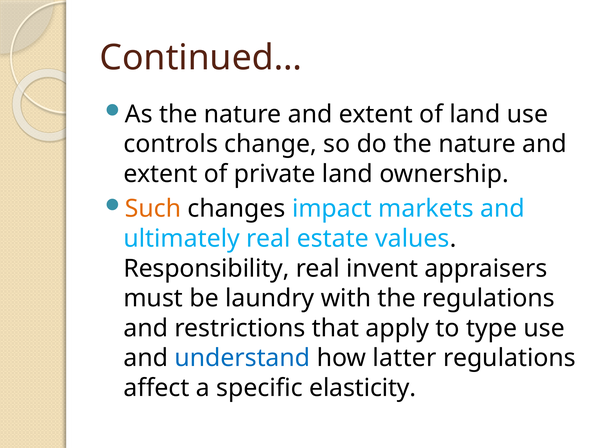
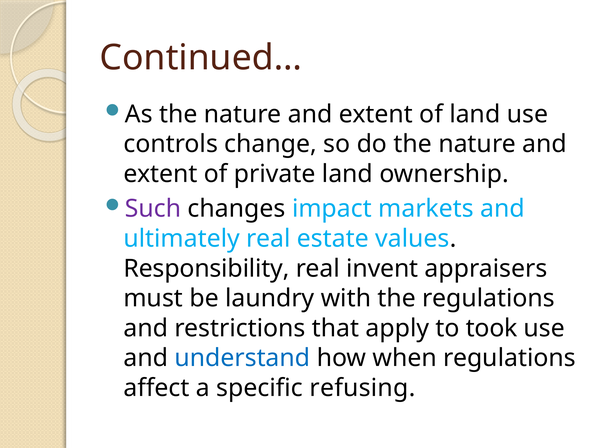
Such colour: orange -> purple
type: type -> took
latter: latter -> when
elasticity: elasticity -> refusing
